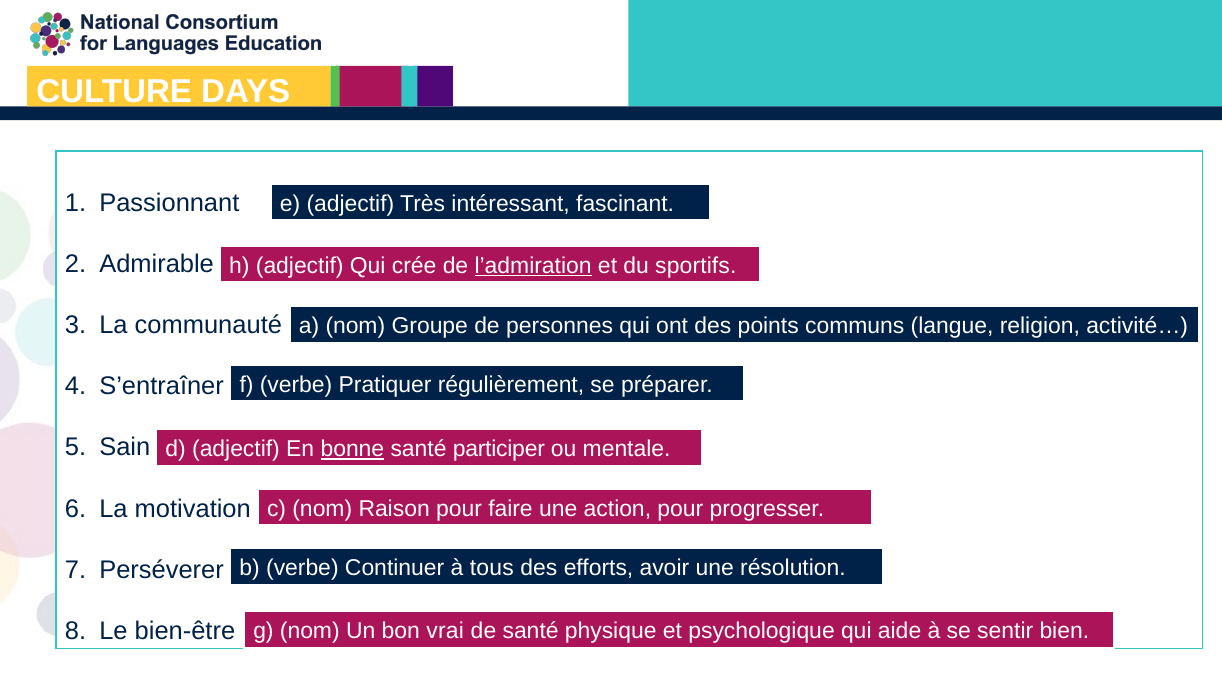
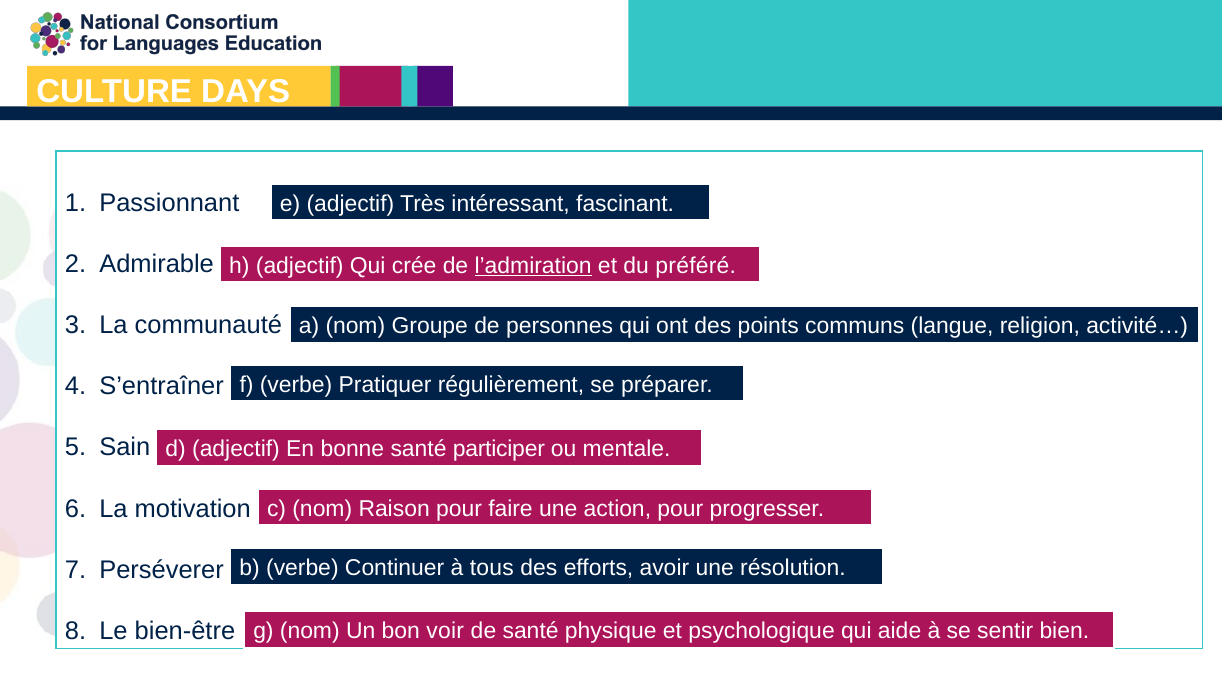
sportifs: sportifs -> préféré
bonne underline: present -> none
vrai: vrai -> voir
